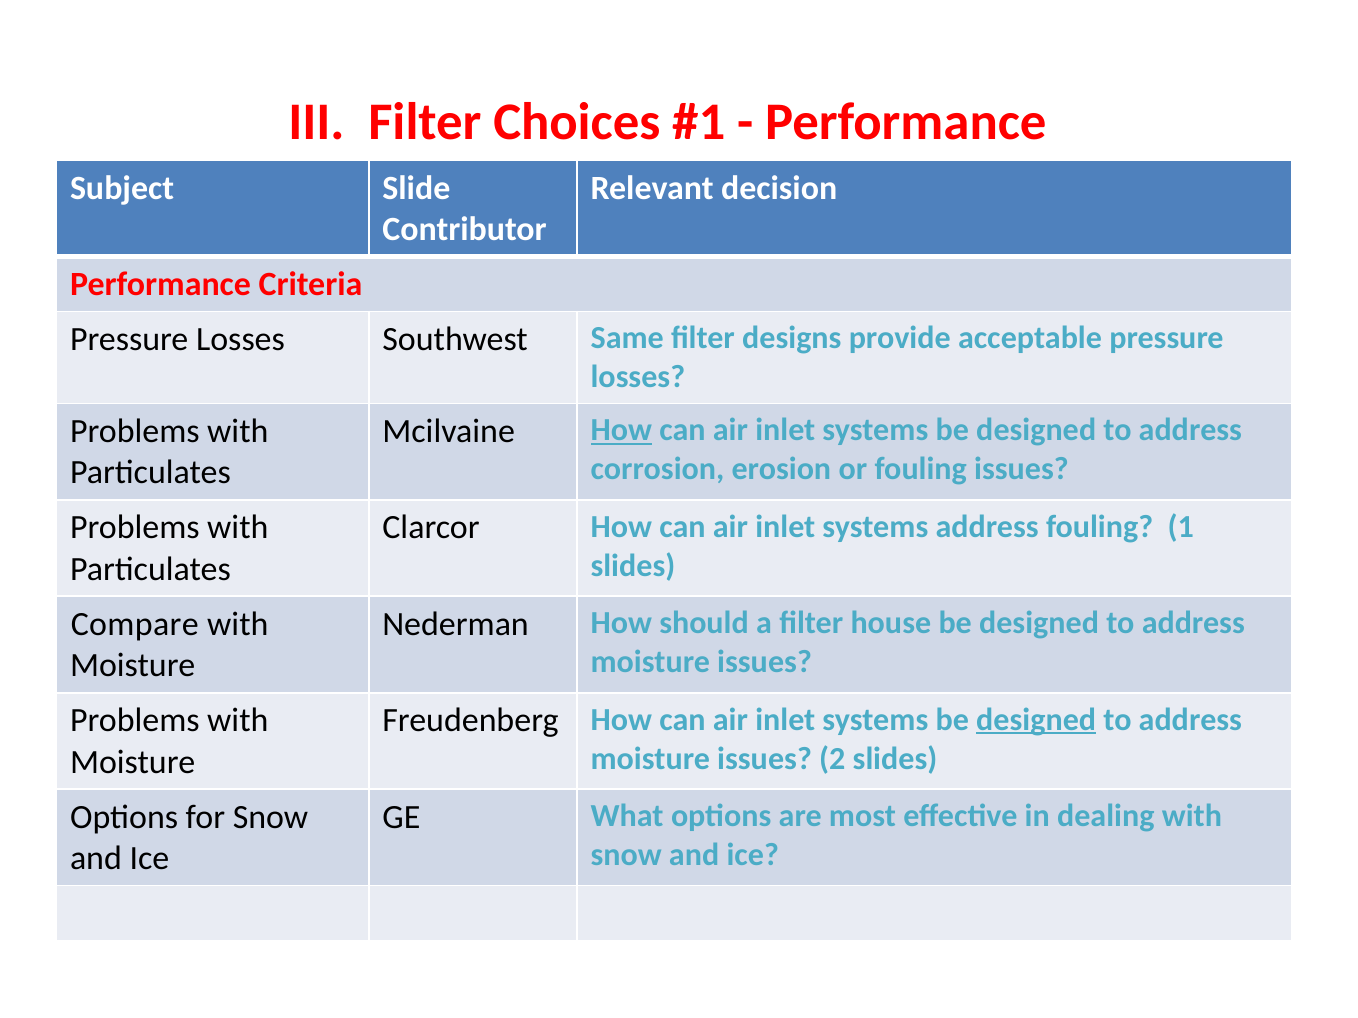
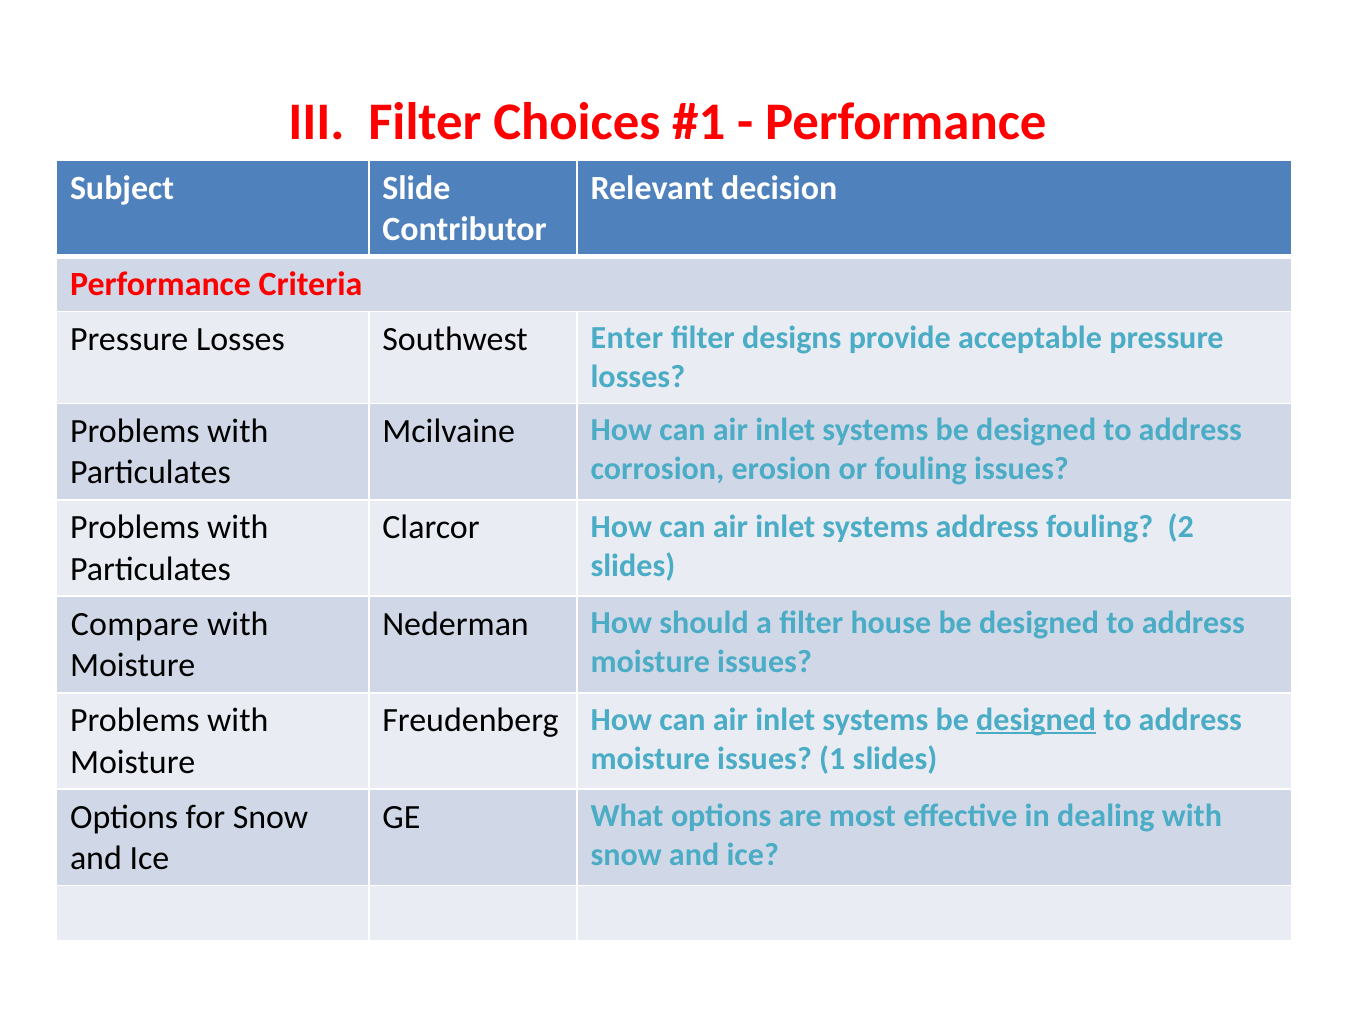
Same: Same -> Enter
How at (621, 430) underline: present -> none
1: 1 -> 2
2: 2 -> 1
